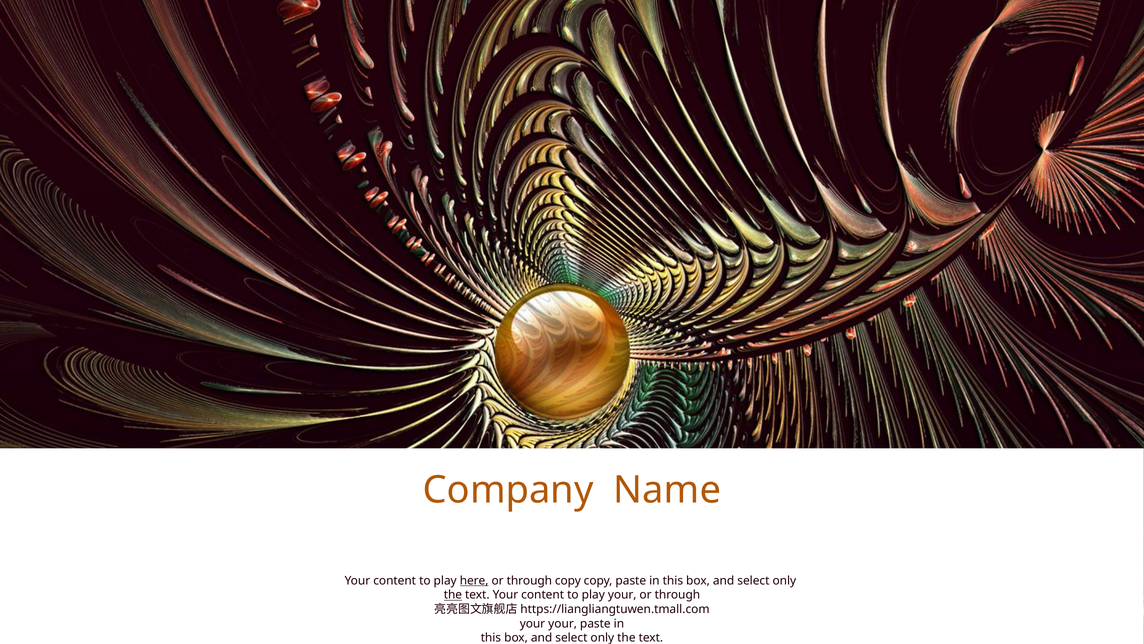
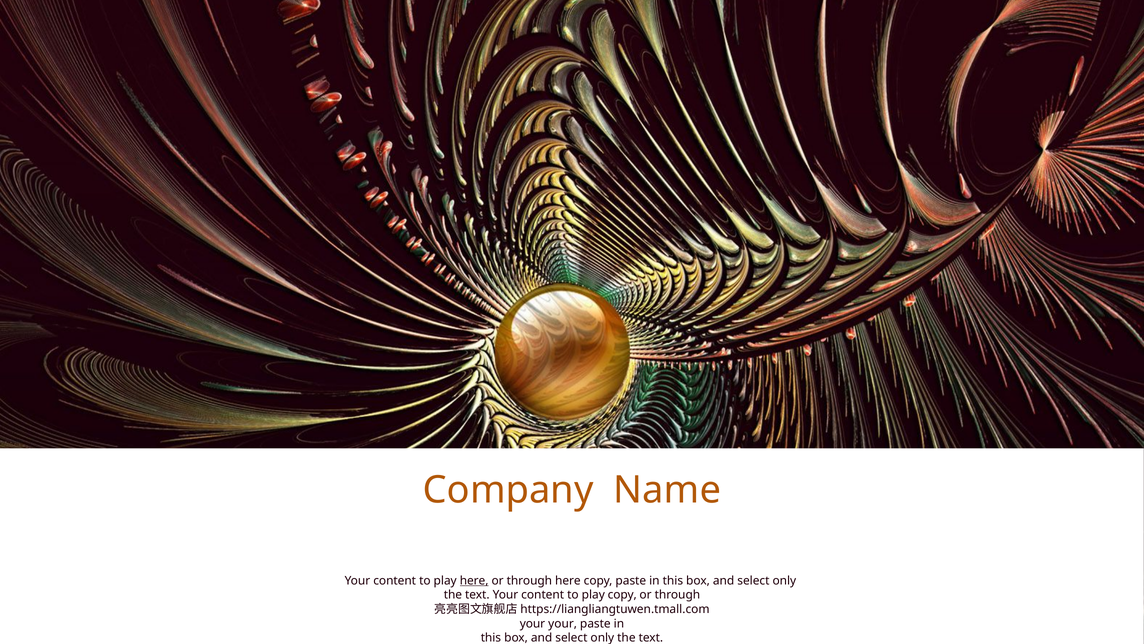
through copy: copy -> here
the at (453, 595) underline: present -> none
play your: your -> copy
